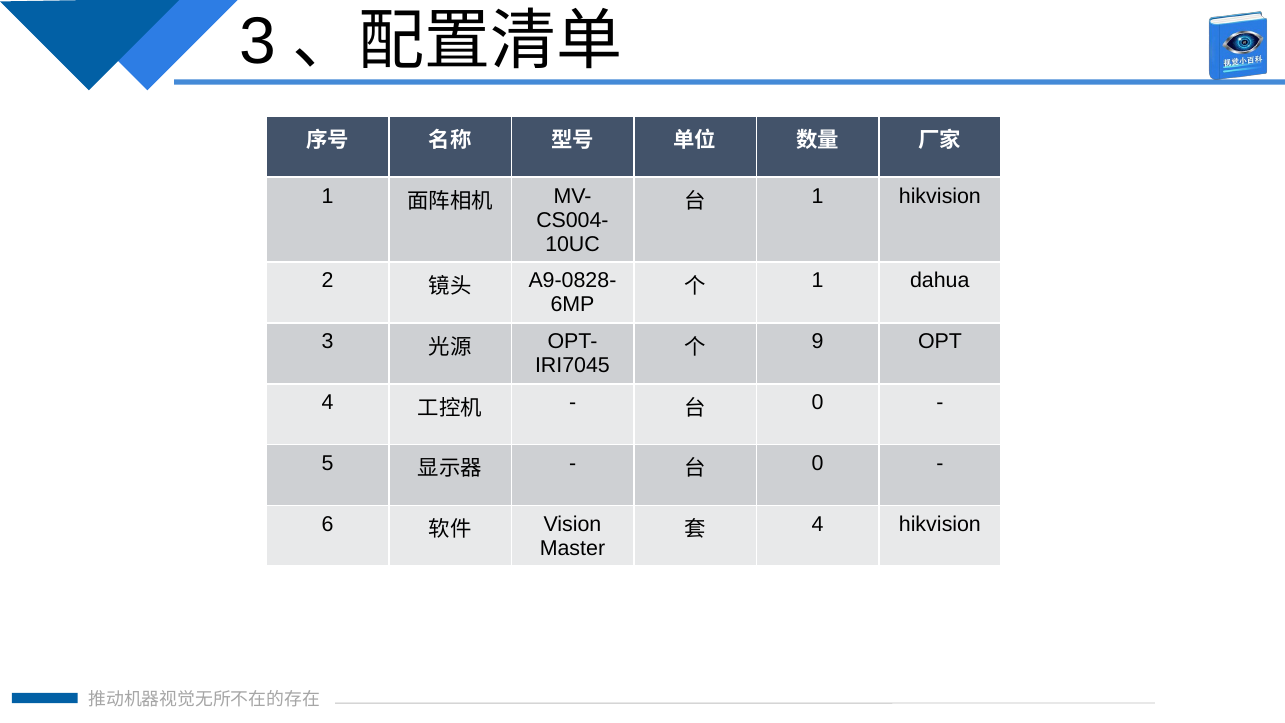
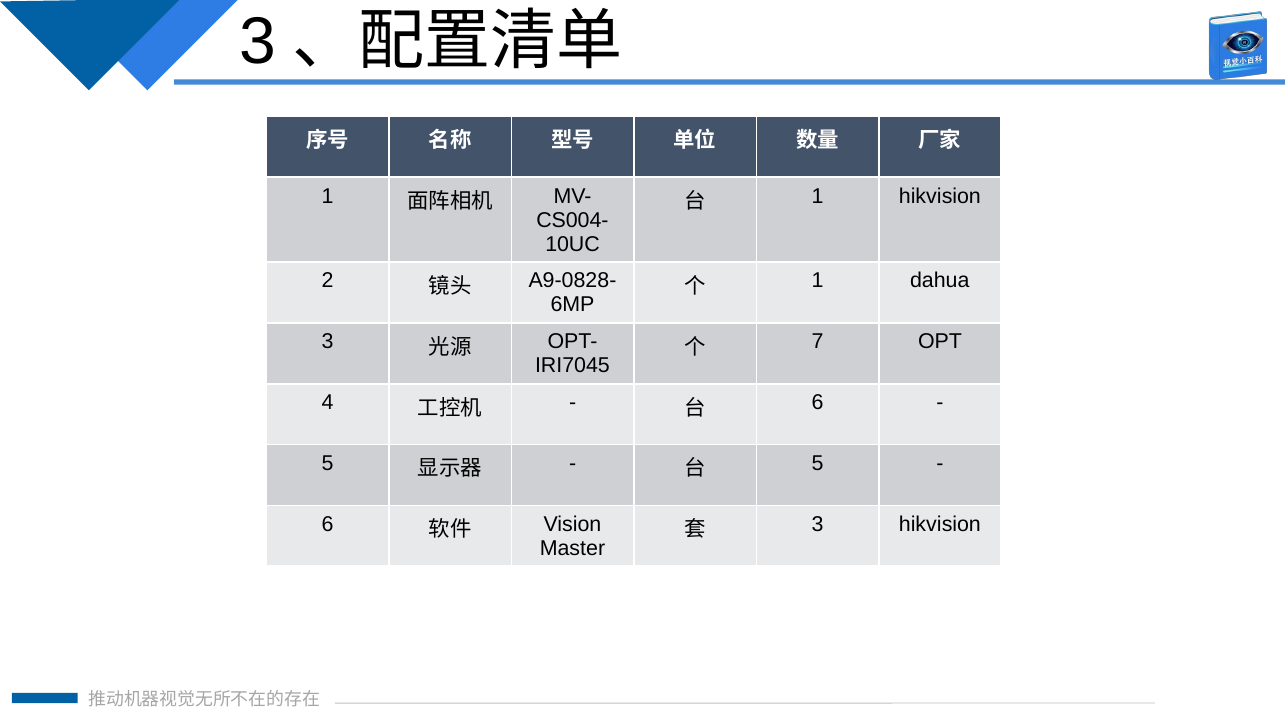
9: 9 -> 7
0 at (818, 403): 0 -> 6
0 at (818, 463): 0 -> 5
4 at (818, 524): 4 -> 3
